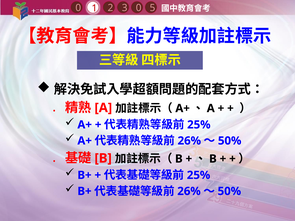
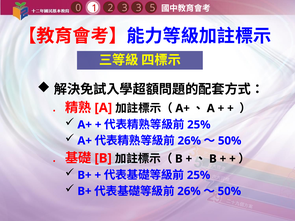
2 0: 0 -> 3
